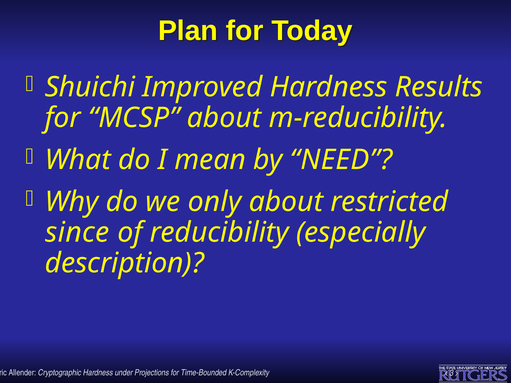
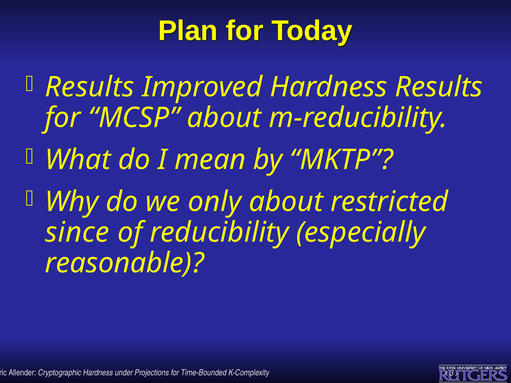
Shuichi at (90, 87): Shuichi -> Results
NEED: NEED -> MKTP
description: description -> reasonable
